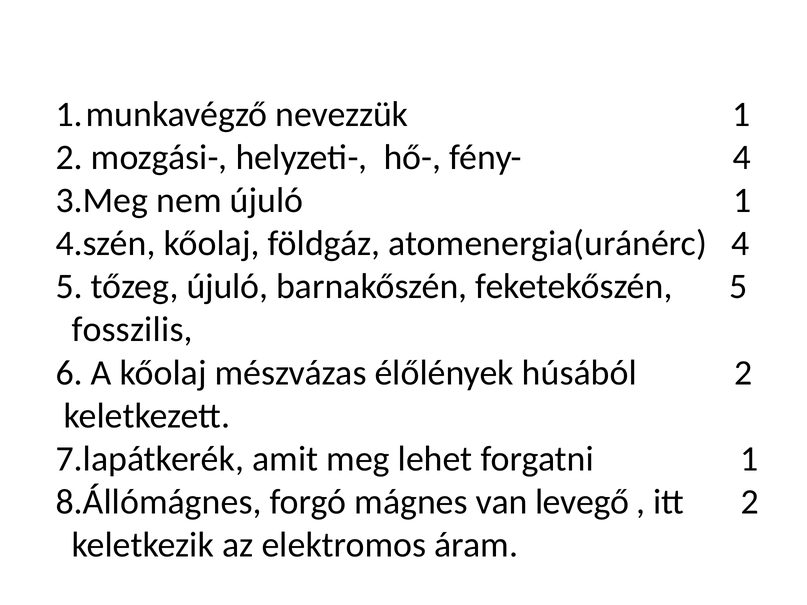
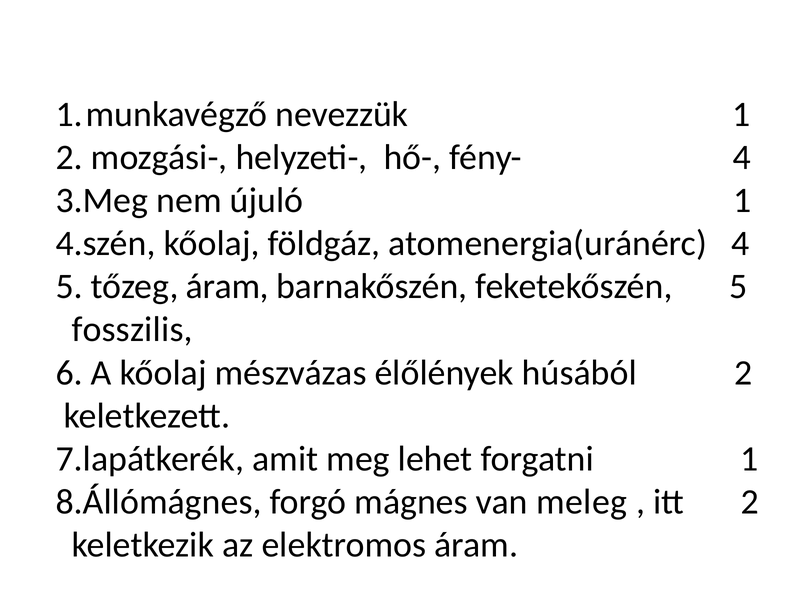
tőzeg újuló: újuló -> áram
levegő: levegő -> meleg
